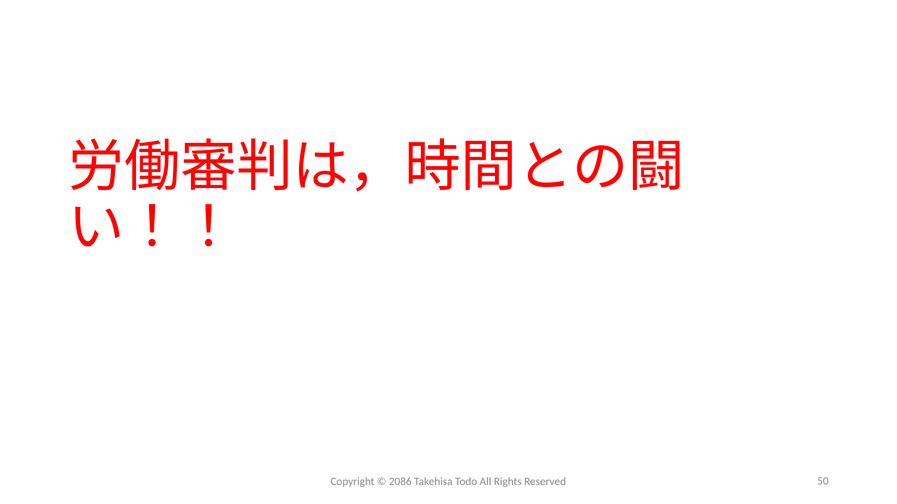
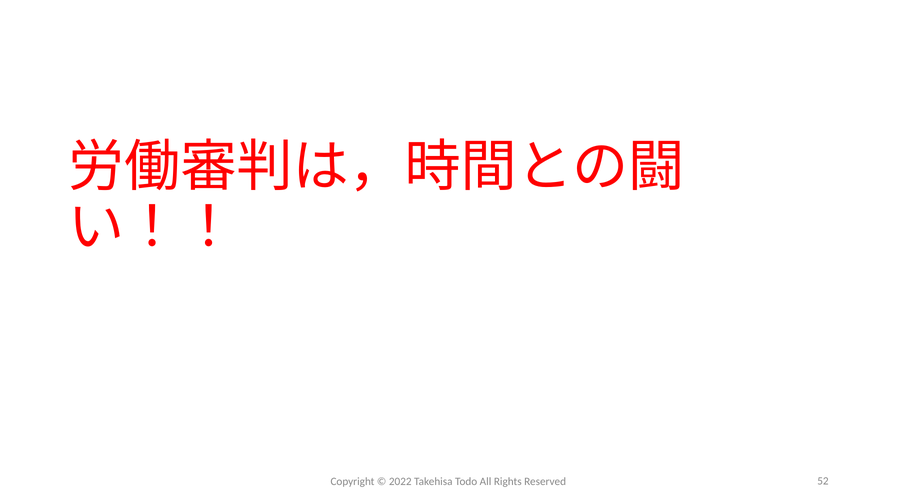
2086: 2086 -> 2022
50: 50 -> 52
